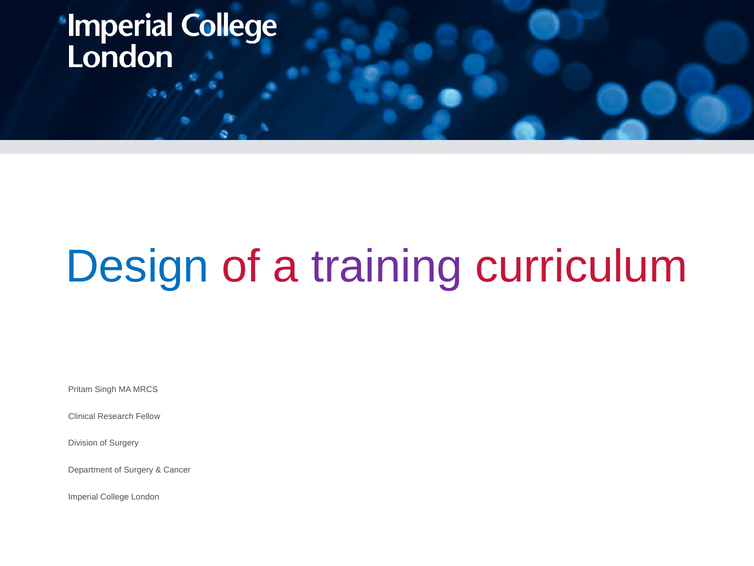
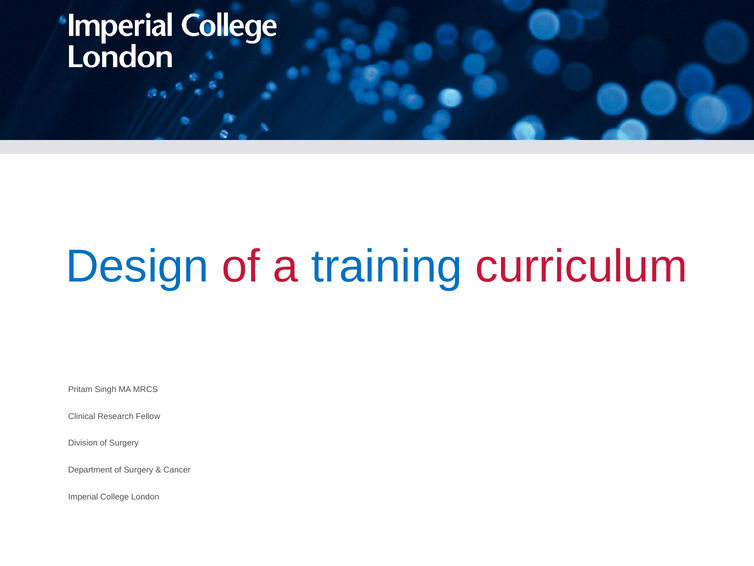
training colour: purple -> blue
